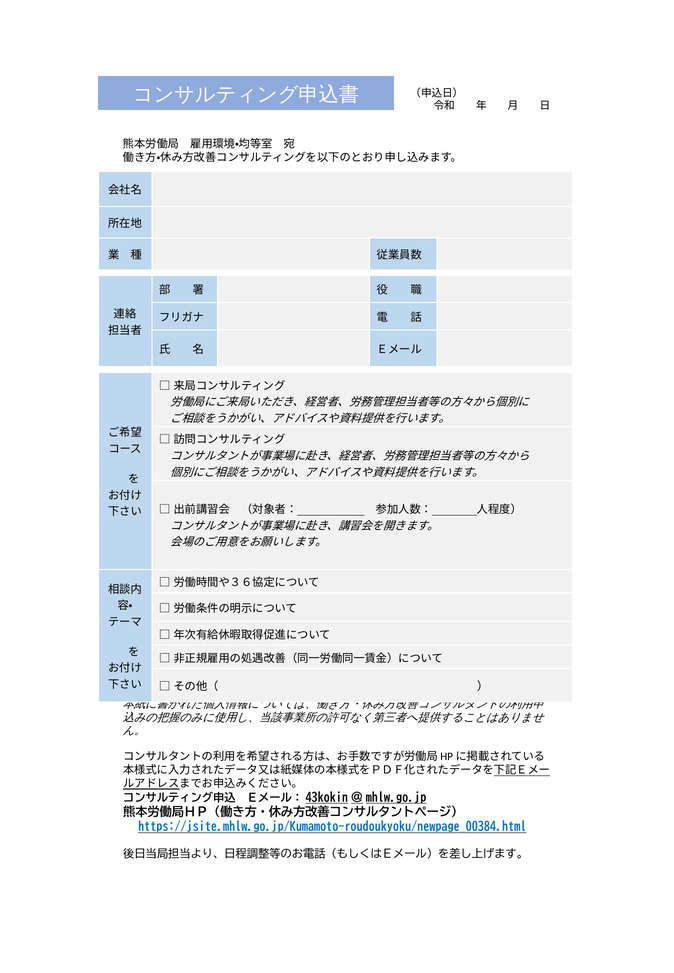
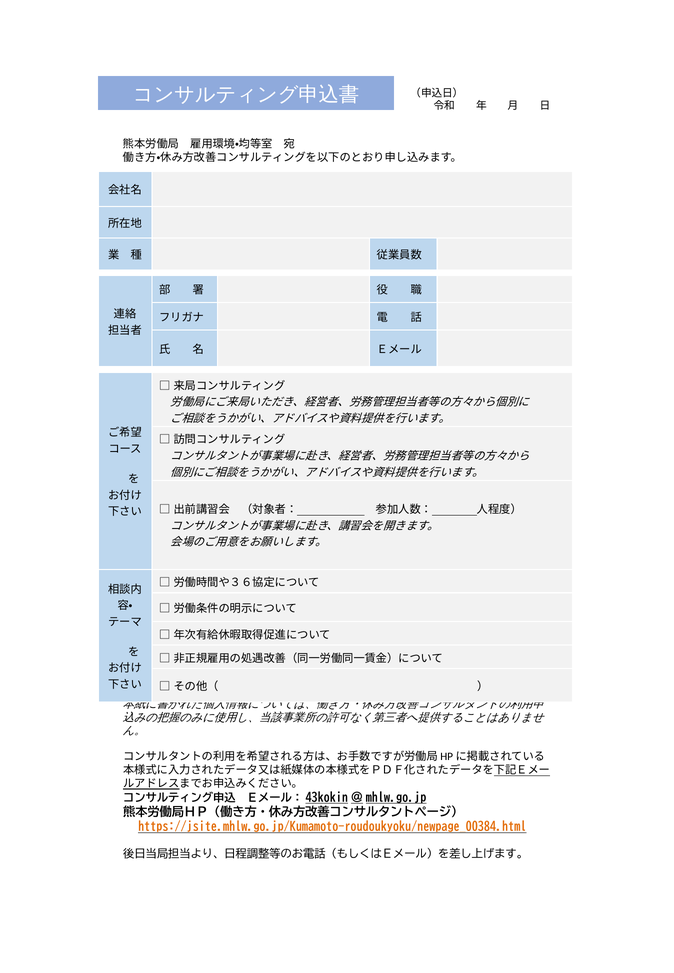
https://jsite.mhlw.go.jp/Kumamoto-roudoukyoku/newpage_00384.html colour: blue -> orange
